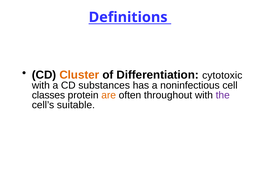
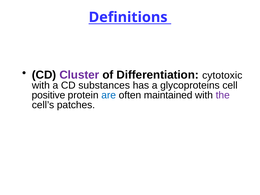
Cluster colour: orange -> purple
noninfectious: noninfectious -> glycoproteins
classes: classes -> positive
are colour: orange -> blue
throughout: throughout -> maintained
suitable: suitable -> patches
